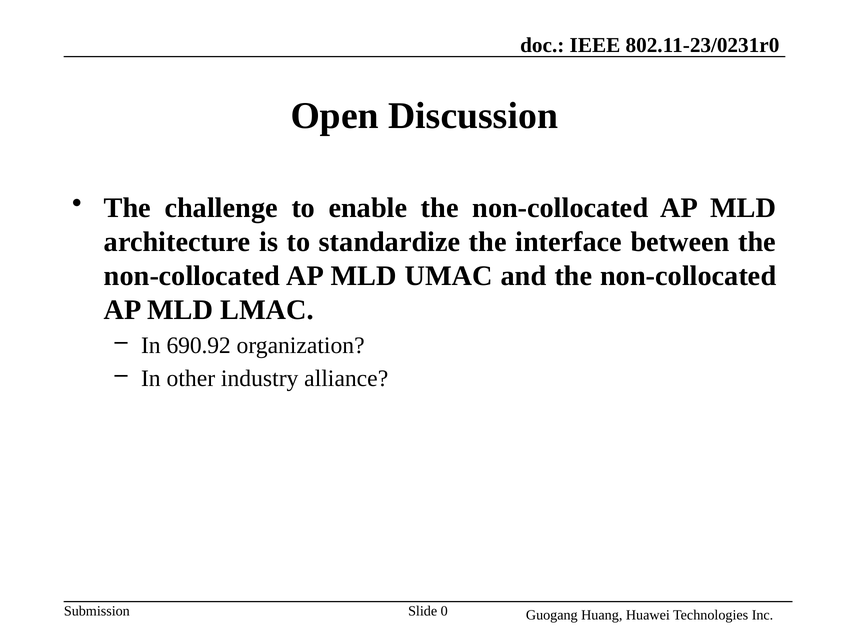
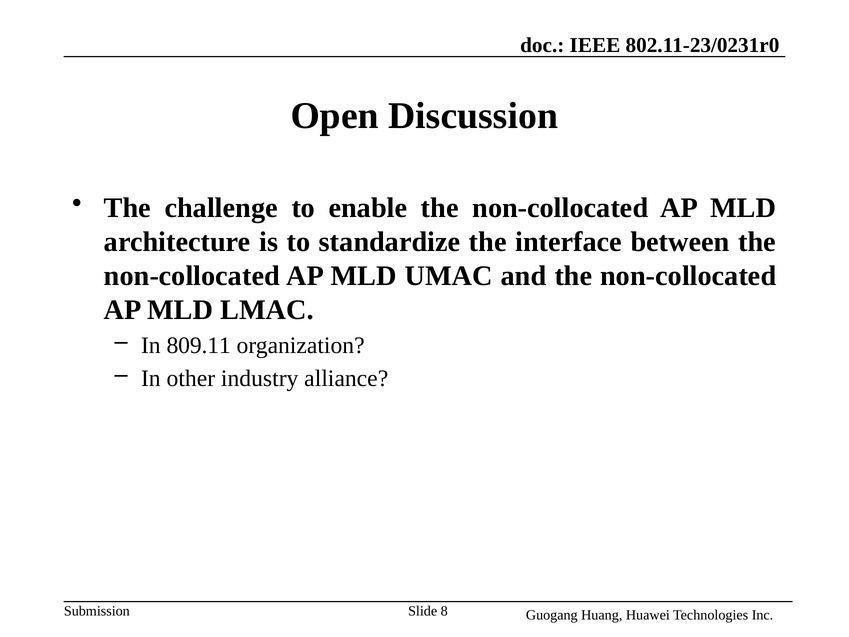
690.92: 690.92 -> 809.11
0: 0 -> 8
